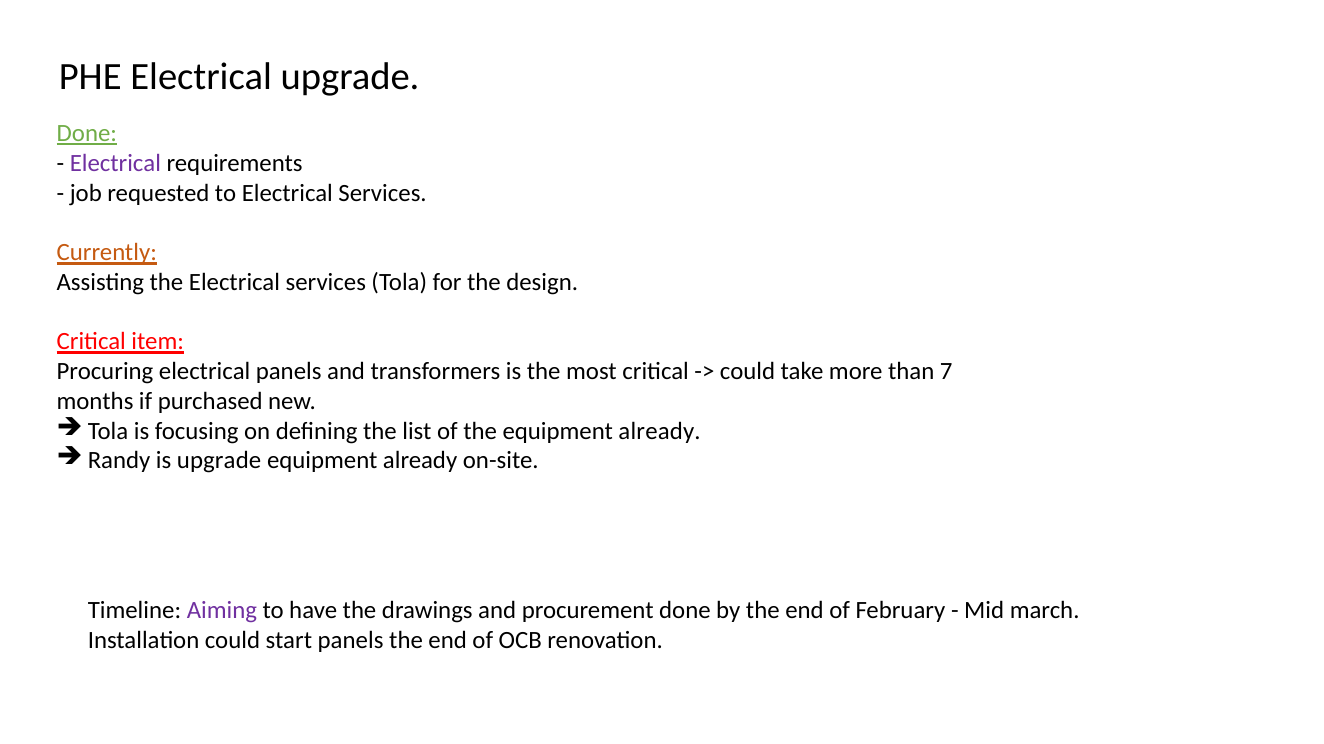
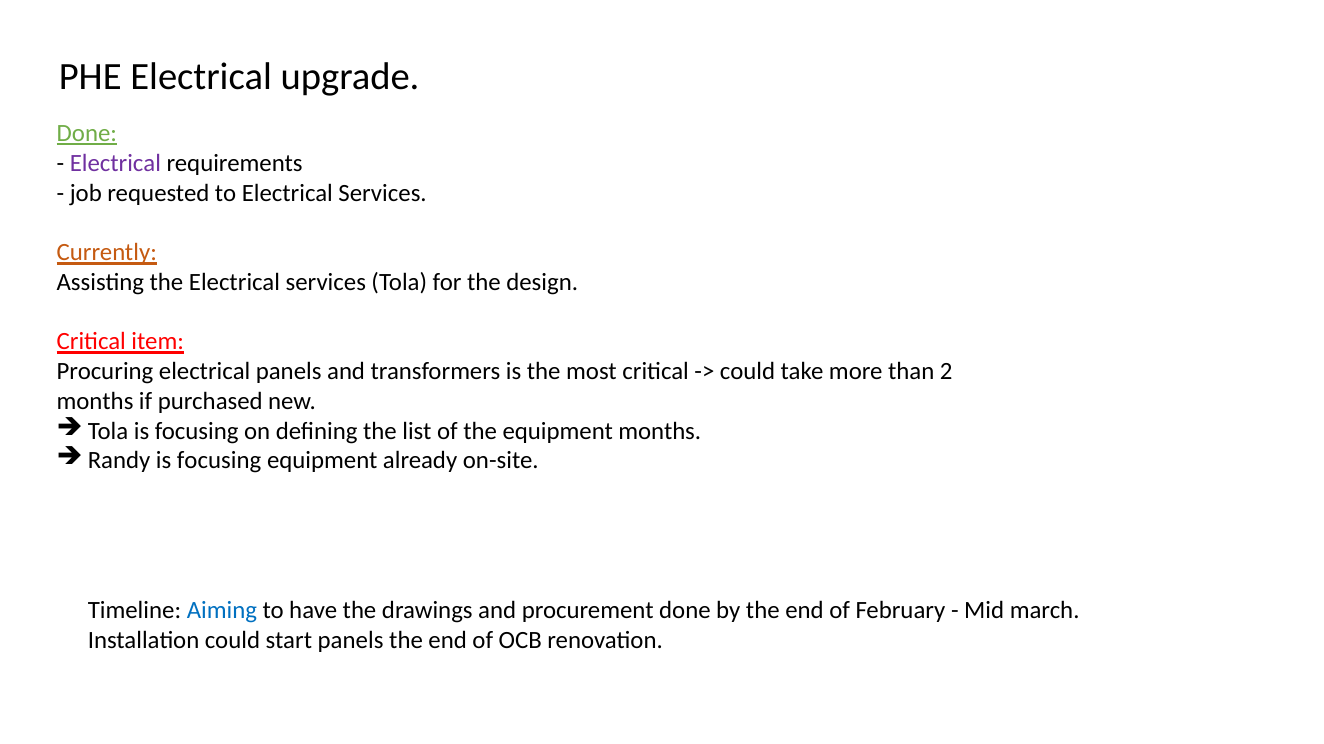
7: 7 -> 2
the equipment already: already -> months
Randy is upgrade: upgrade -> focusing
Aiming colour: purple -> blue
